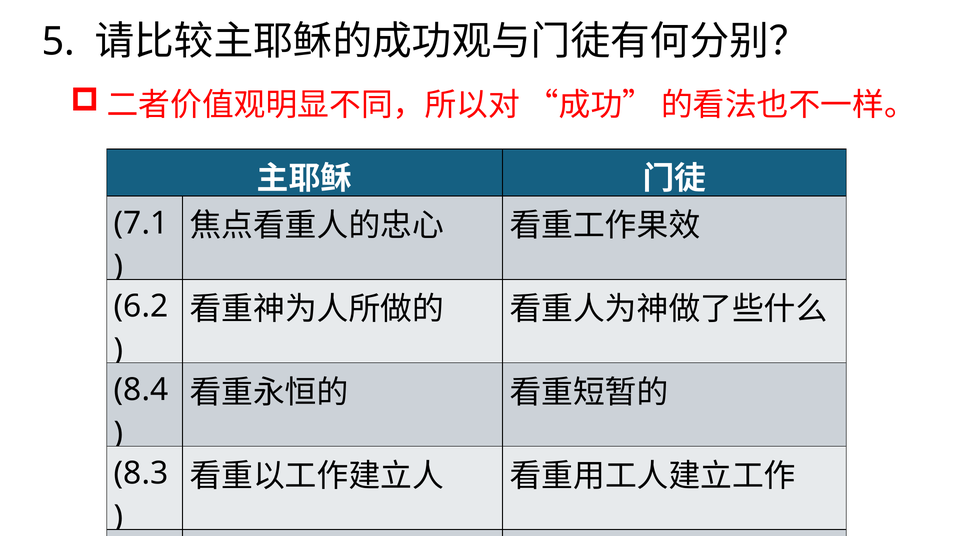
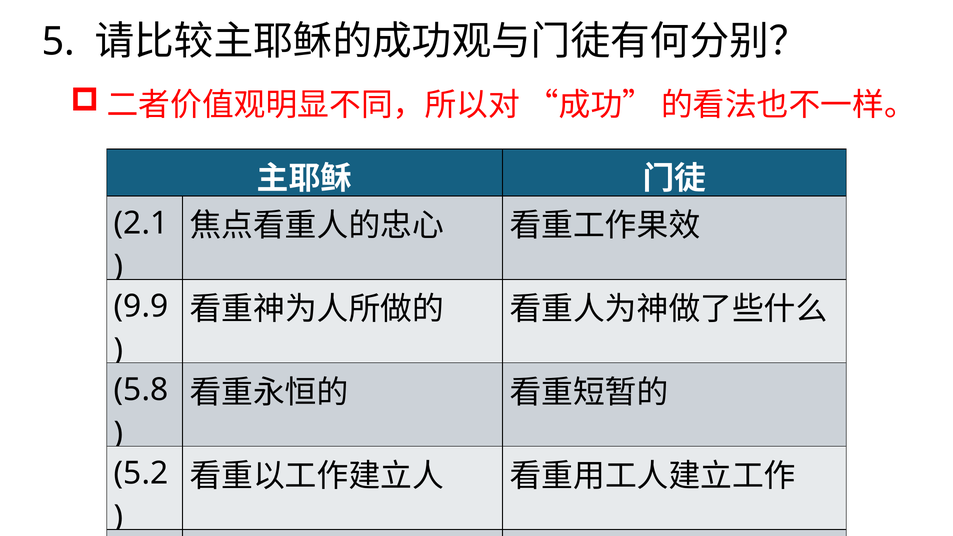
7.1: 7.1 -> 2.1
6.2: 6.2 -> 9.9
8.4: 8.4 -> 5.8
8.3: 8.3 -> 5.2
